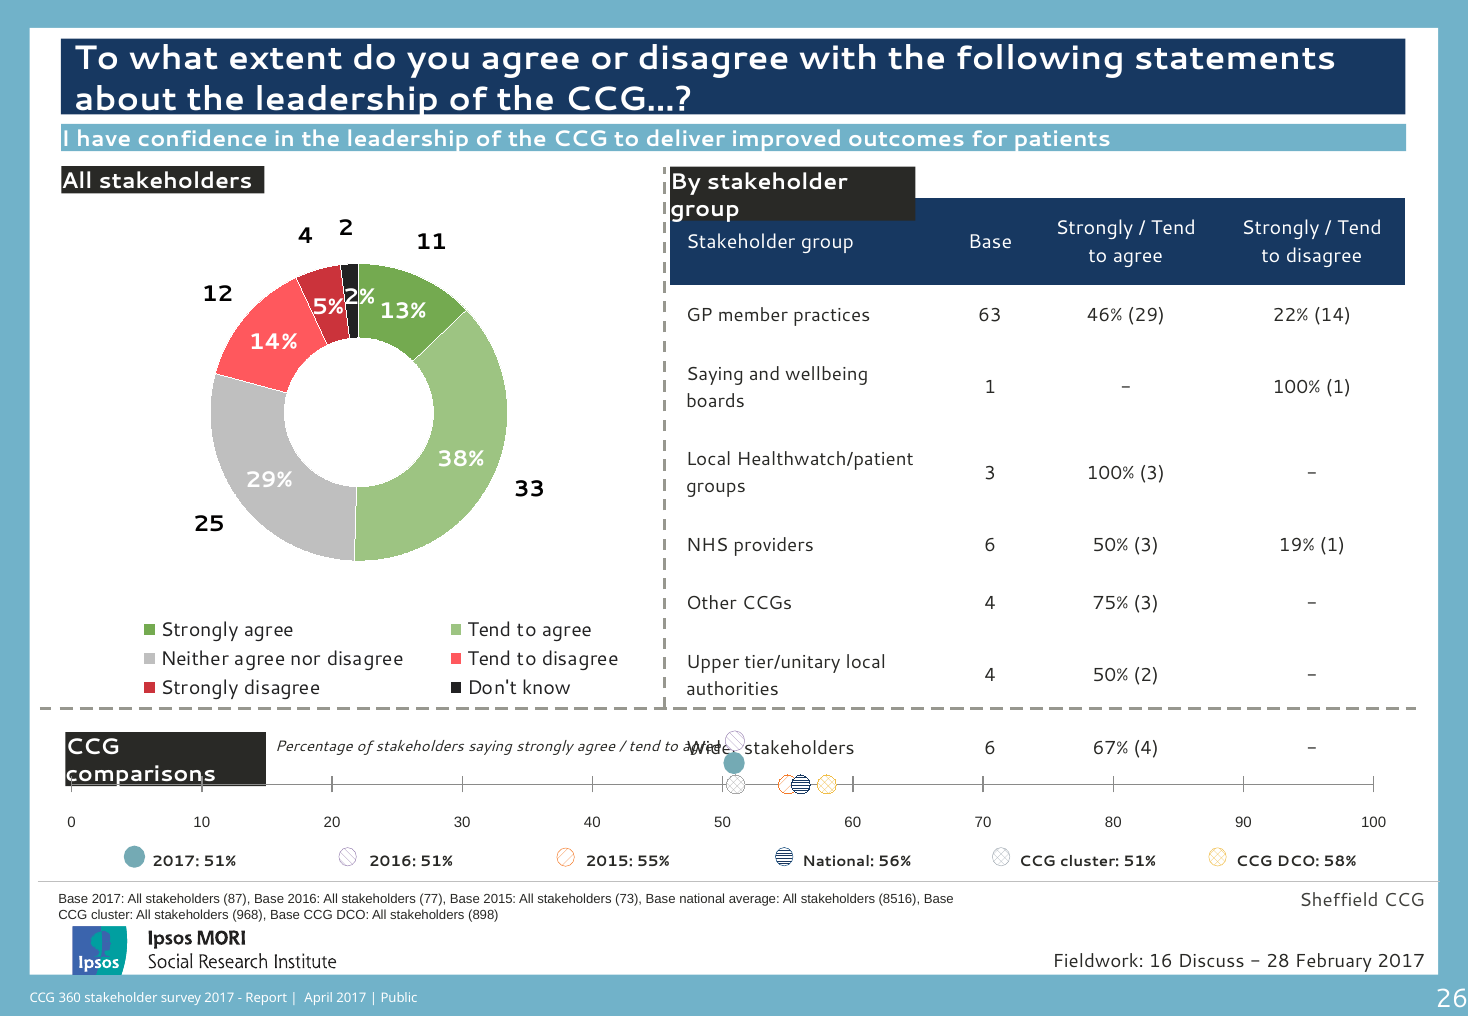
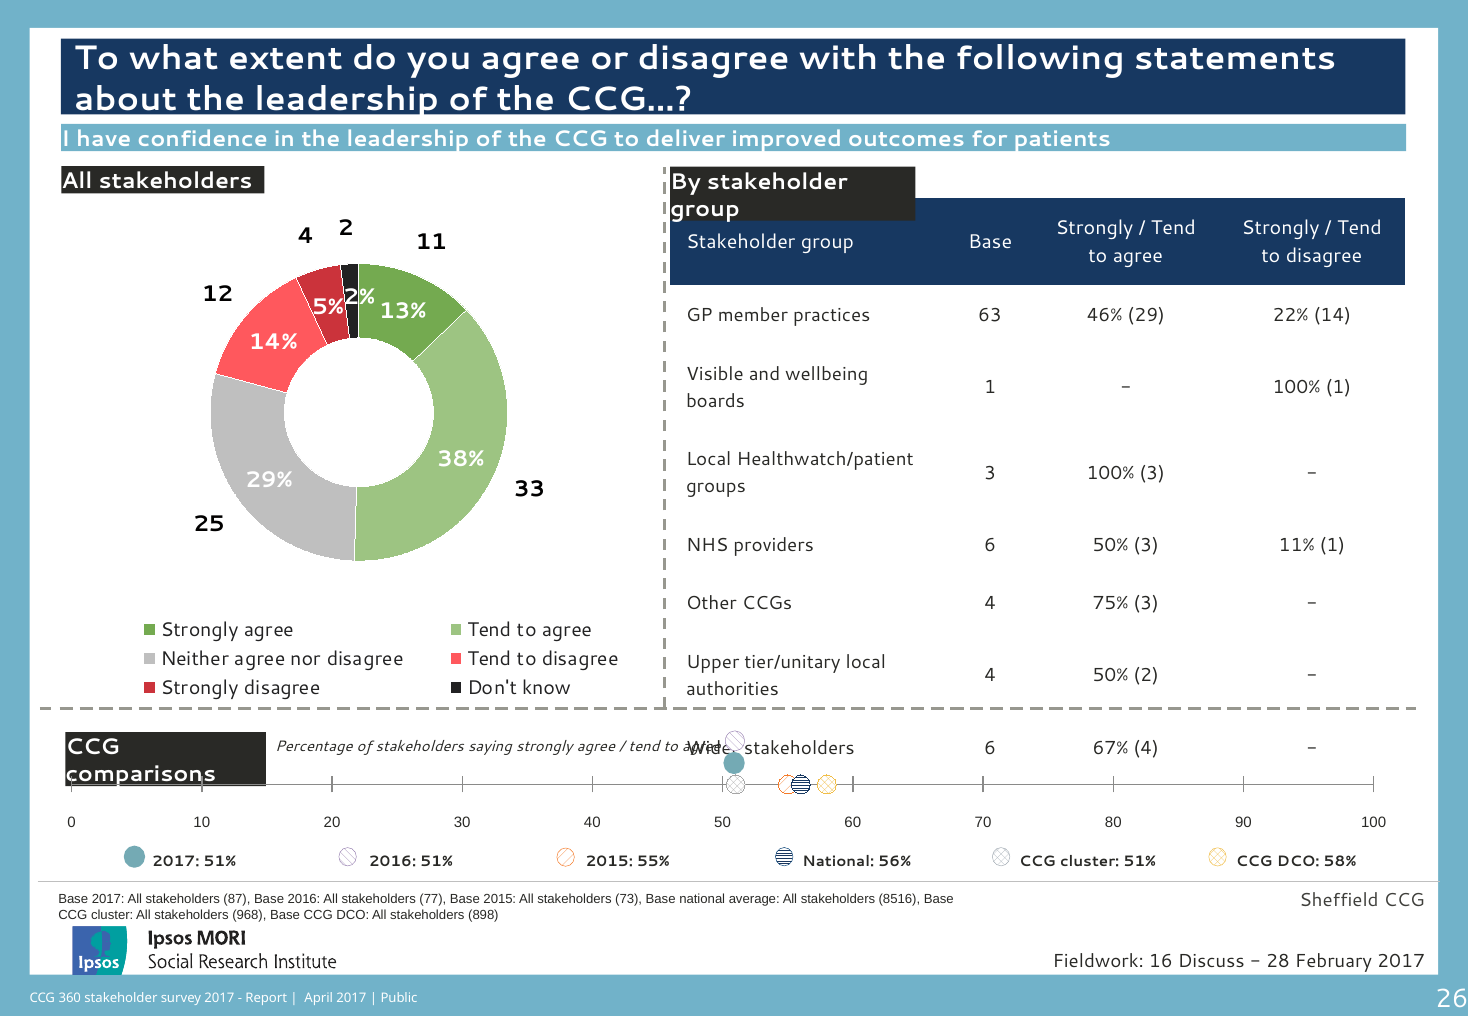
Saying at (715, 374): Saying -> Visible
19%: 19% -> 11%
